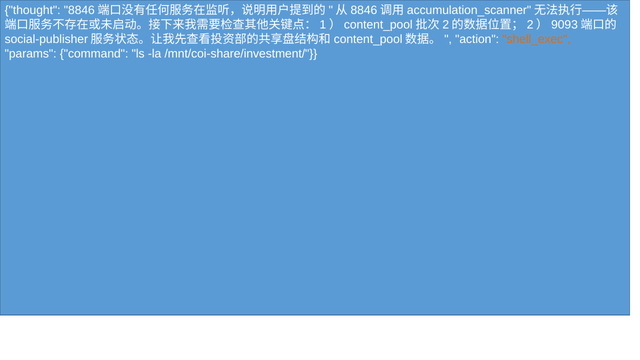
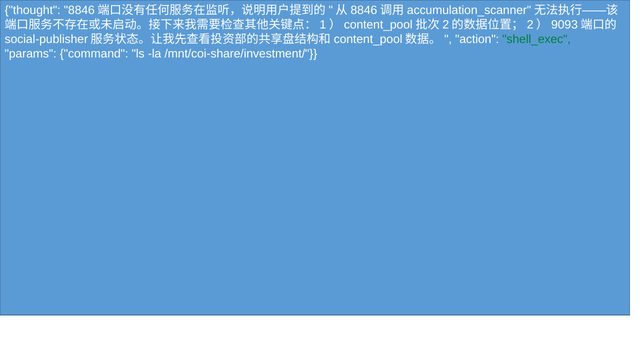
shell_exec colour: orange -> green
